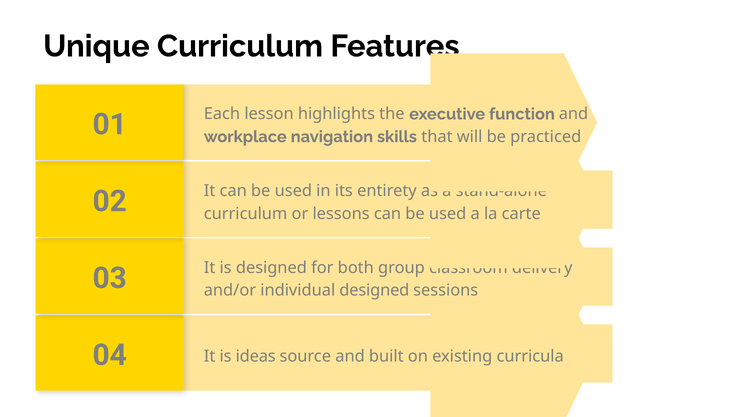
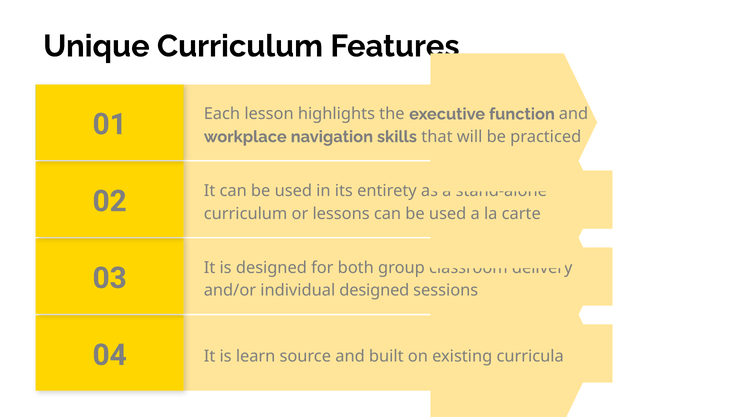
ideas: ideas -> learn
